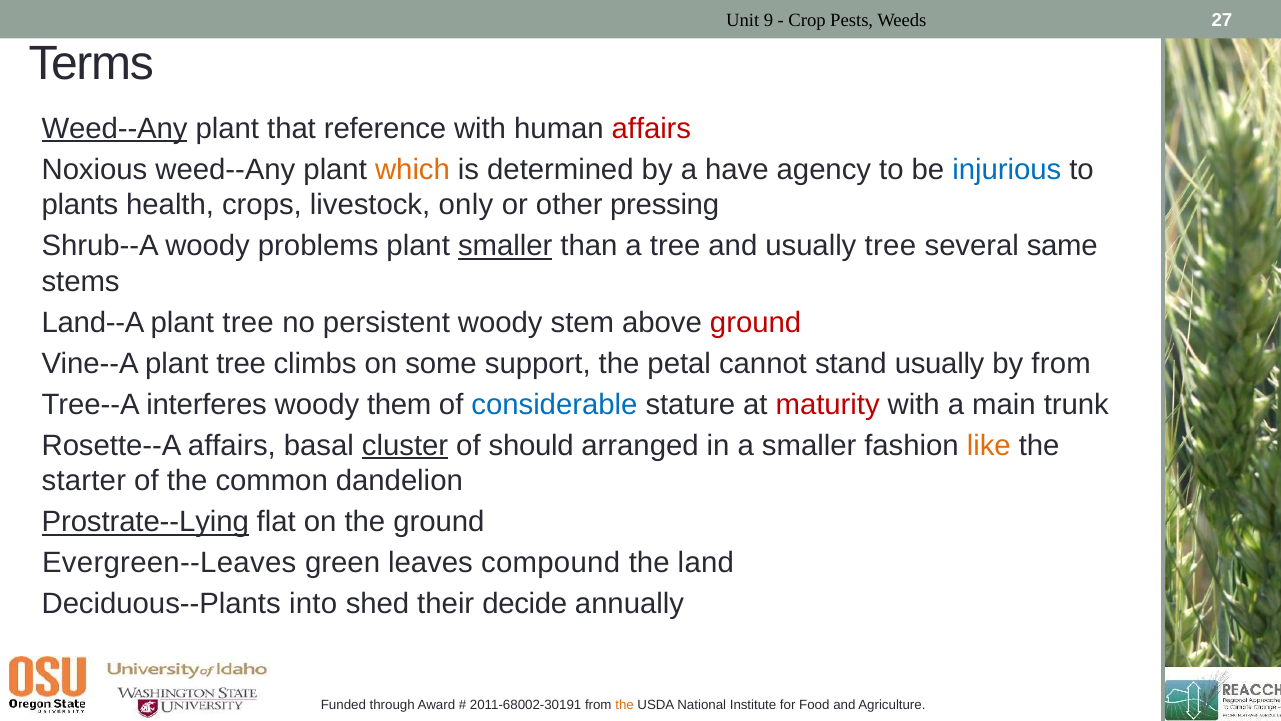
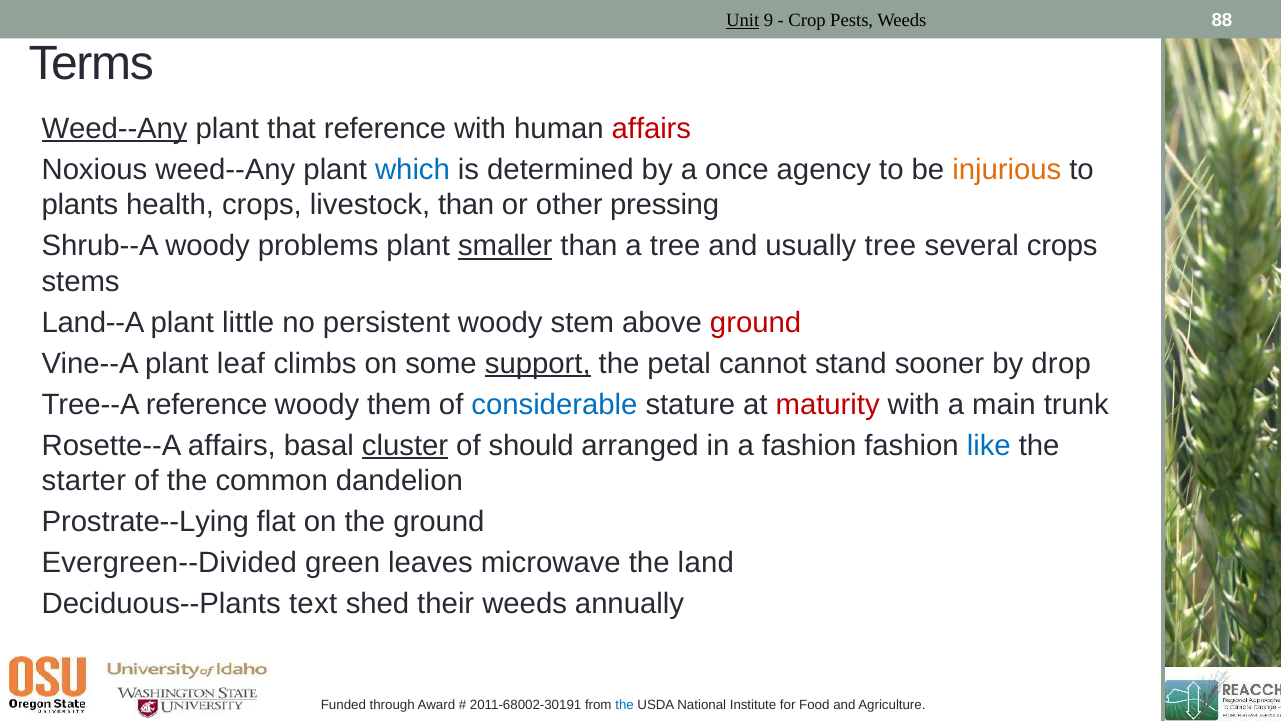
Unit underline: none -> present
27: 27 -> 88
which colour: orange -> blue
have: have -> once
injurious colour: blue -> orange
livestock only: only -> than
several same: same -> crops
tree at (248, 322): tree -> little
Vine--A plant tree: tree -> leaf
support underline: none -> present
stand usually: usually -> sooner
by from: from -> drop
Tree--A interferes: interferes -> reference
a smaller: smaller -> fashion
like colour: orange -> blue
Prostrate--Lying underline: present -> none
Evergreen--Leaves: Evergreen--Leaves -> Evergreen--Divided
compound: compound -> microwave
into: into -> text
their decide: decide -> weeds
the at (625, 705) colour: orange -> blue
